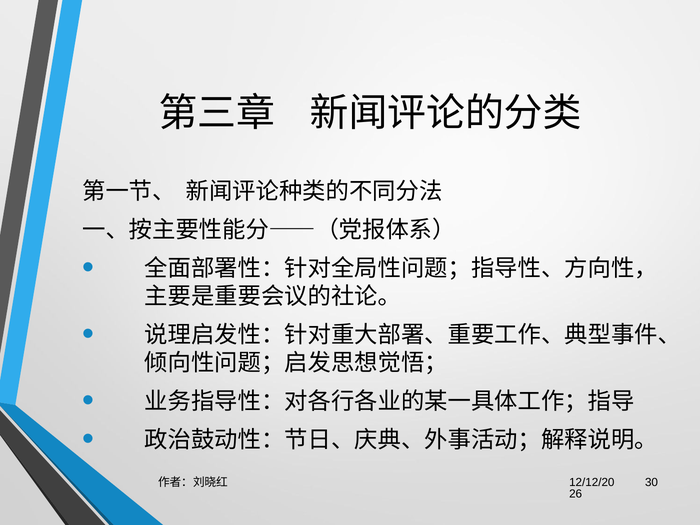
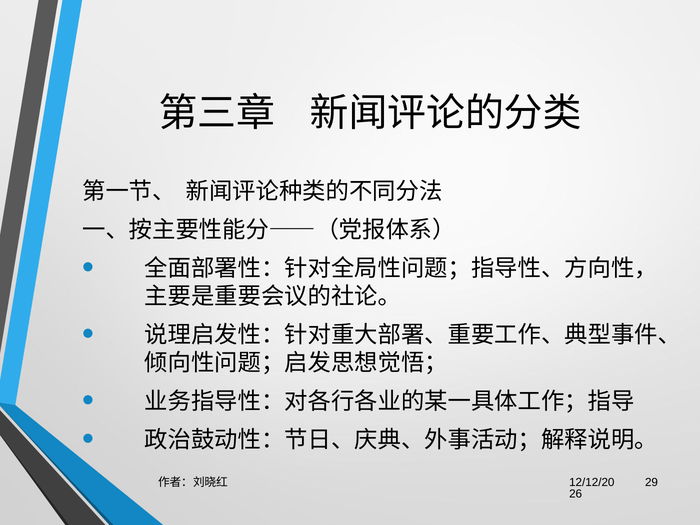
30: 30 -> 29
